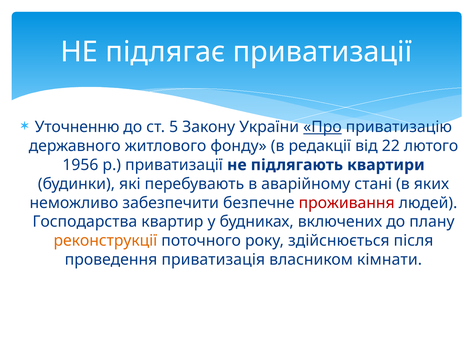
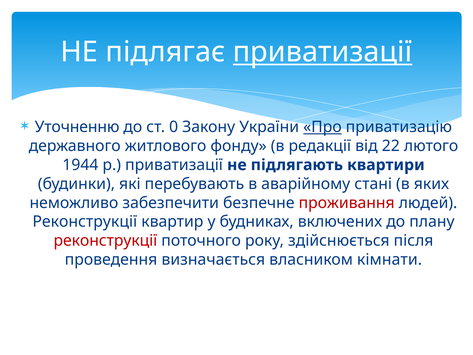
приватизації at (323, 52) underline: none -> present
5: 5 -> 0
1956: 1956 -> 1944
Господарства at (85, 222): Господарства -> Реконструкції
реконструкції at (105, 241) colour: orange -> red
приватизація: приватизація -> визначається
